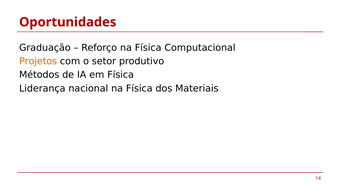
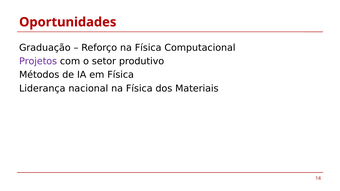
Projetos colour: orange -> purple
